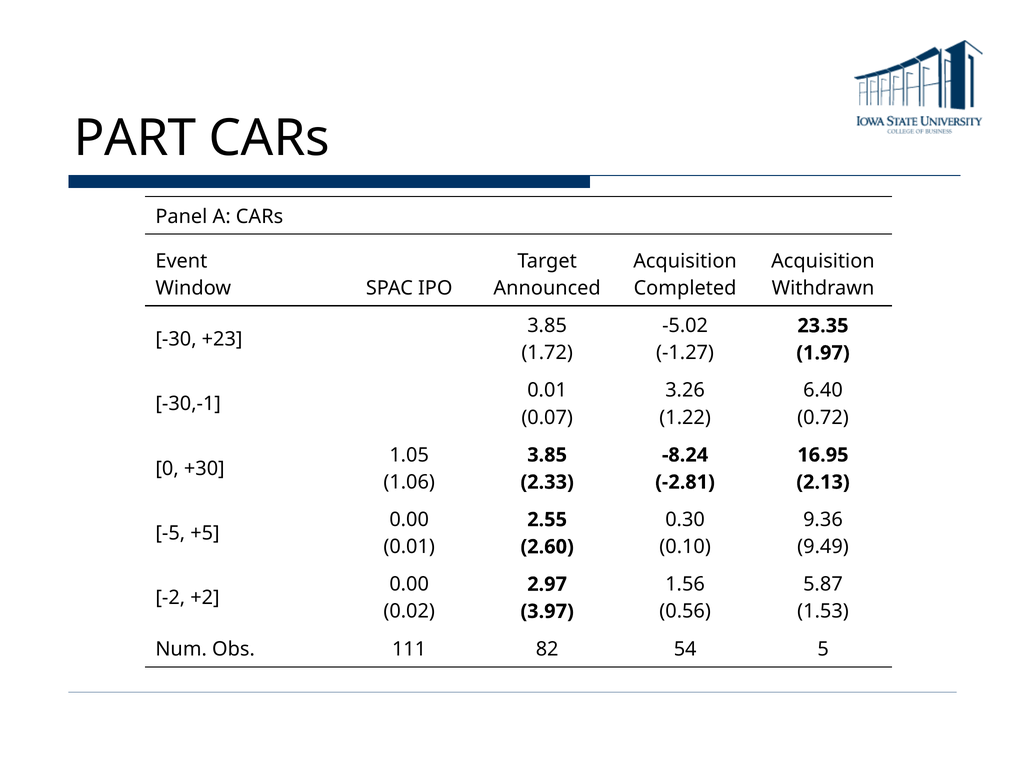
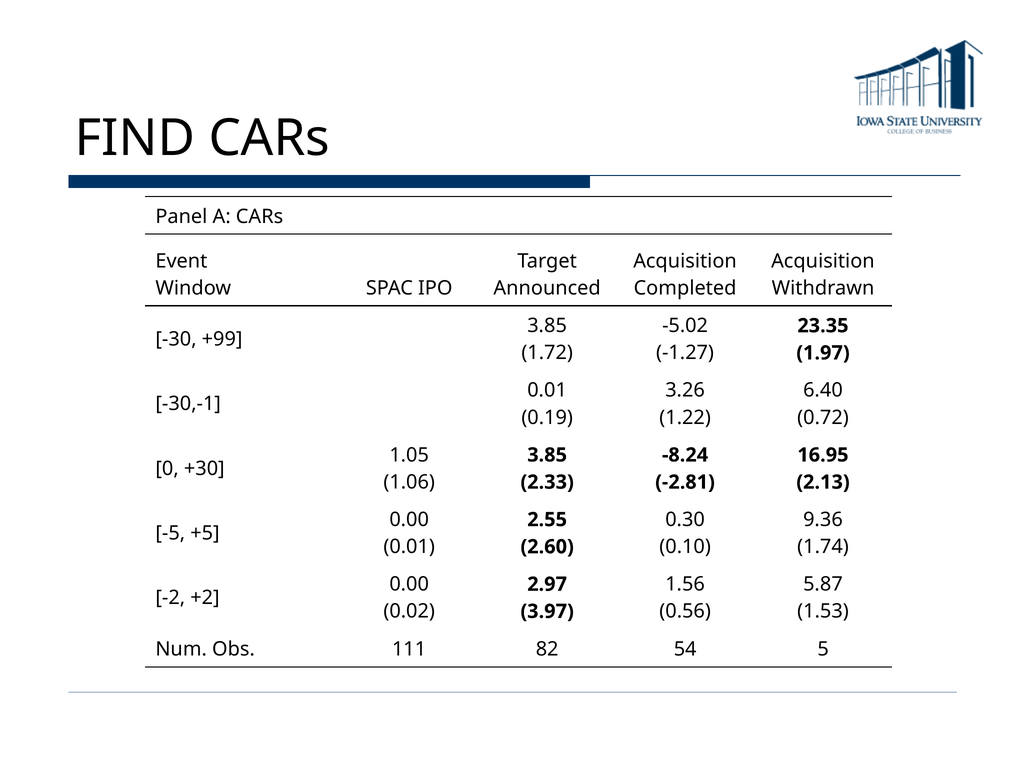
PART: PART -> FIND
+23: +23 -> +99
0.07: 0.07 -> 0.19
9.49: 9.49 -> 1.74
